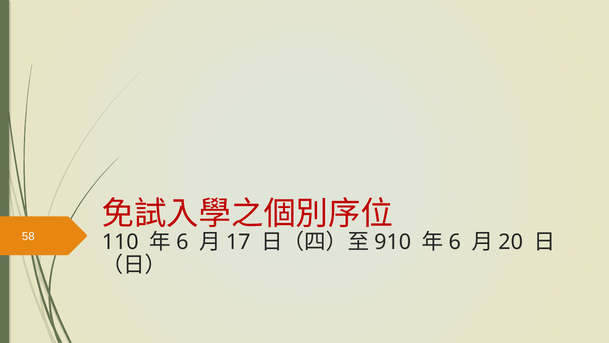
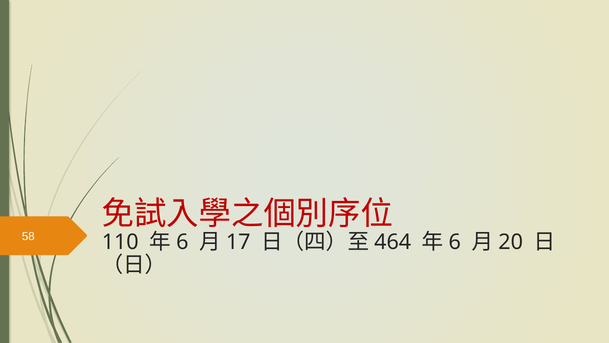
910: 910 -> 464
